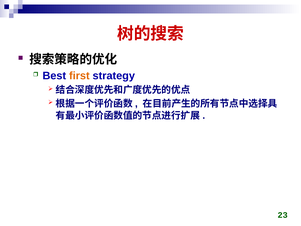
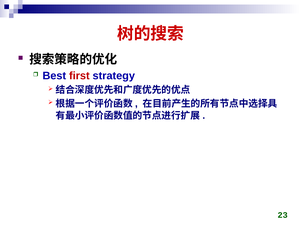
first colour: orange -> red
